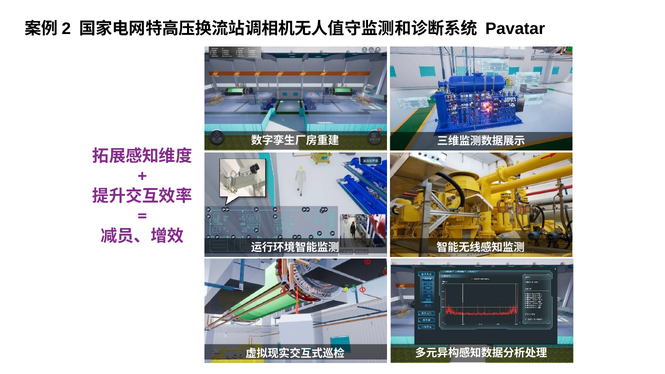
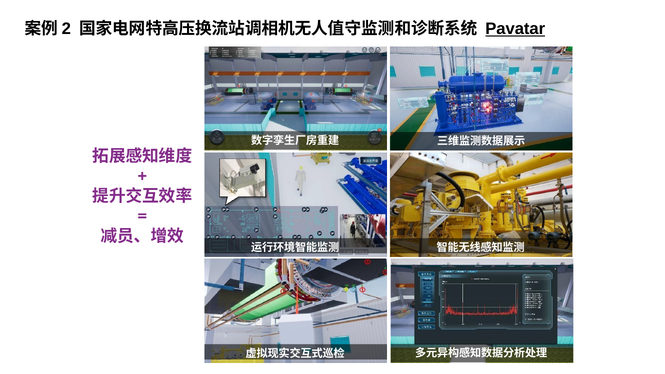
Pavatar underline: none -> present
